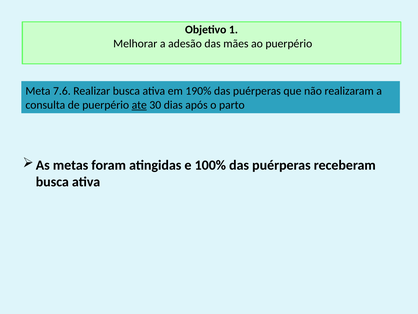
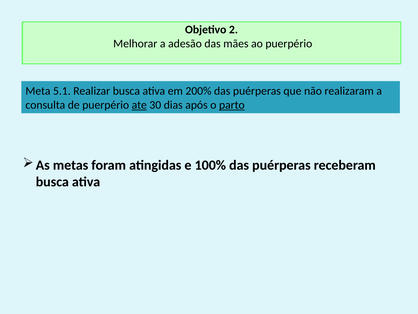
1: 1 -> 2
7.6: 7.6 -> 5.1
190%: 190% -> 200%
parto underline: none -> present
